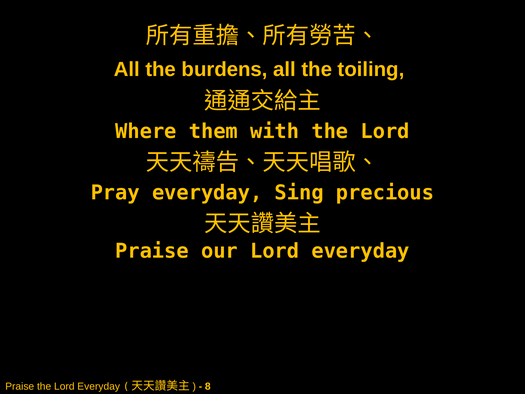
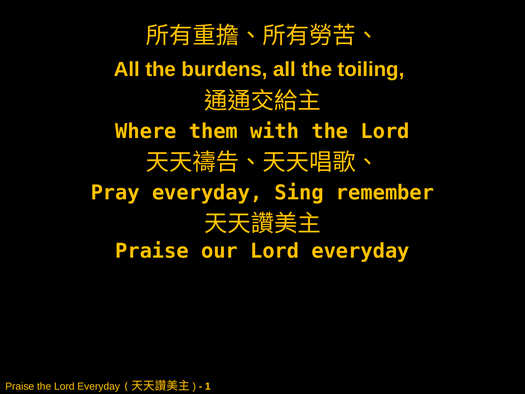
precious: precious -> remember
8: 8 -> 1
